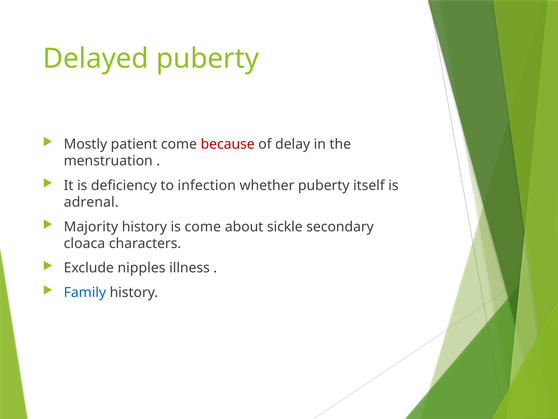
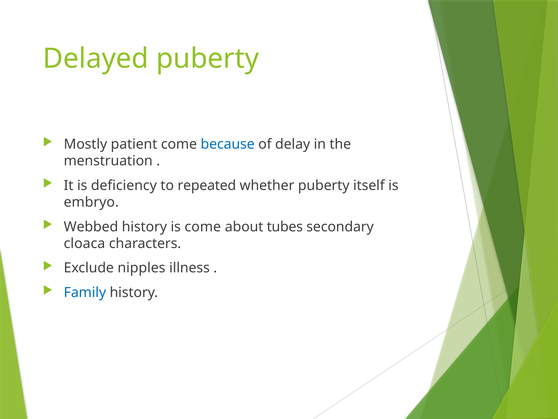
because colour: red -> blue
infection: infection -> repeated
adrenal: adrenal -> embryo
Majority: Majority -> Webbed
sickle: sickle -> tubes
